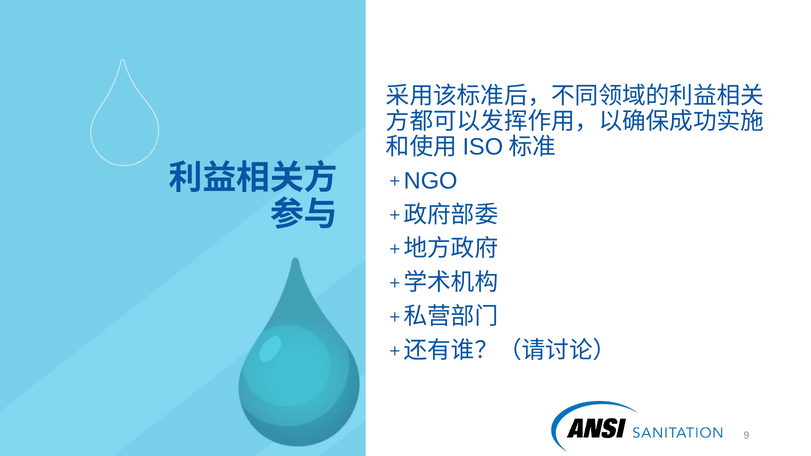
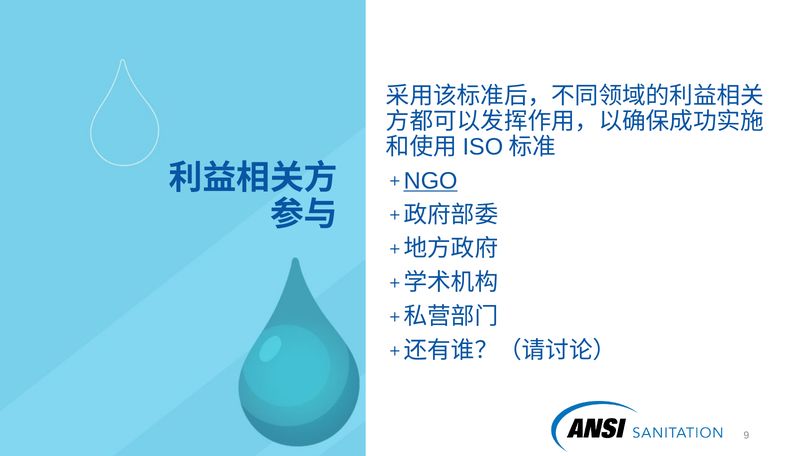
NGO underline: none -> present
